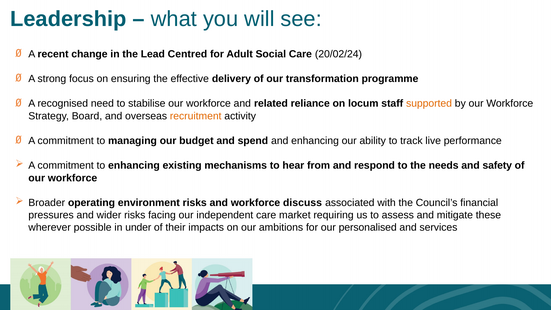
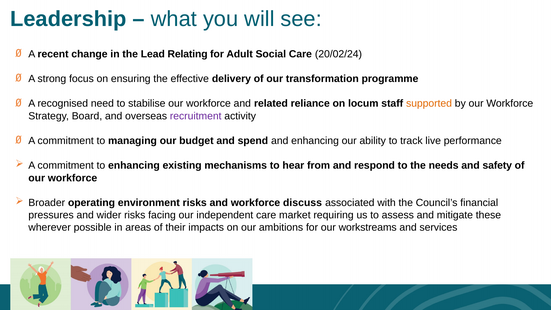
Centred: Centred -> Relating
recruitment colour: orange -> purple
under: under -> areas
personalised: personalised -> workstreams
